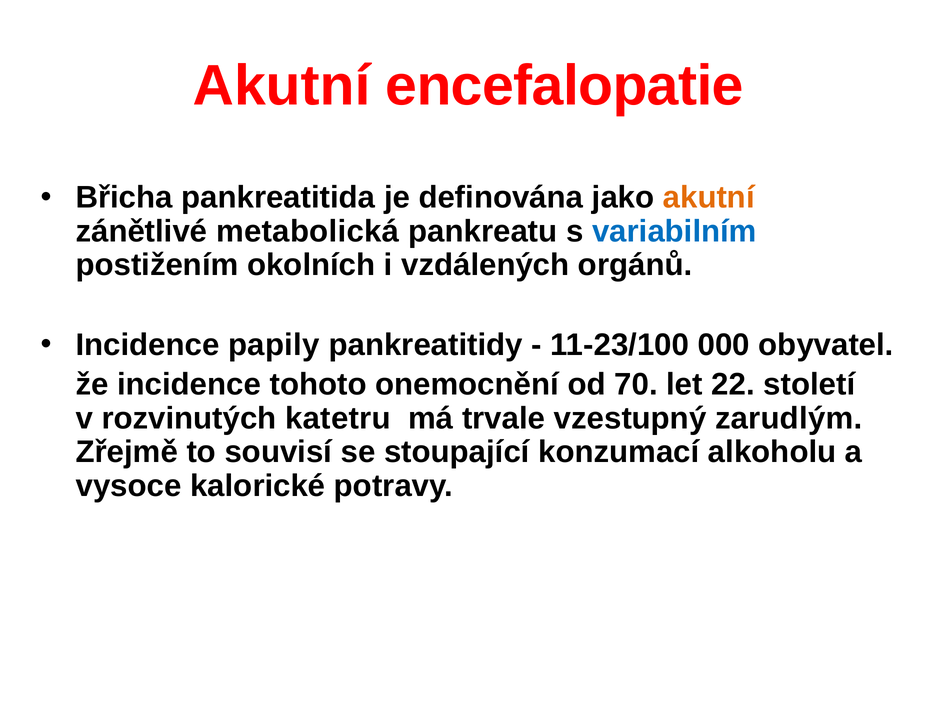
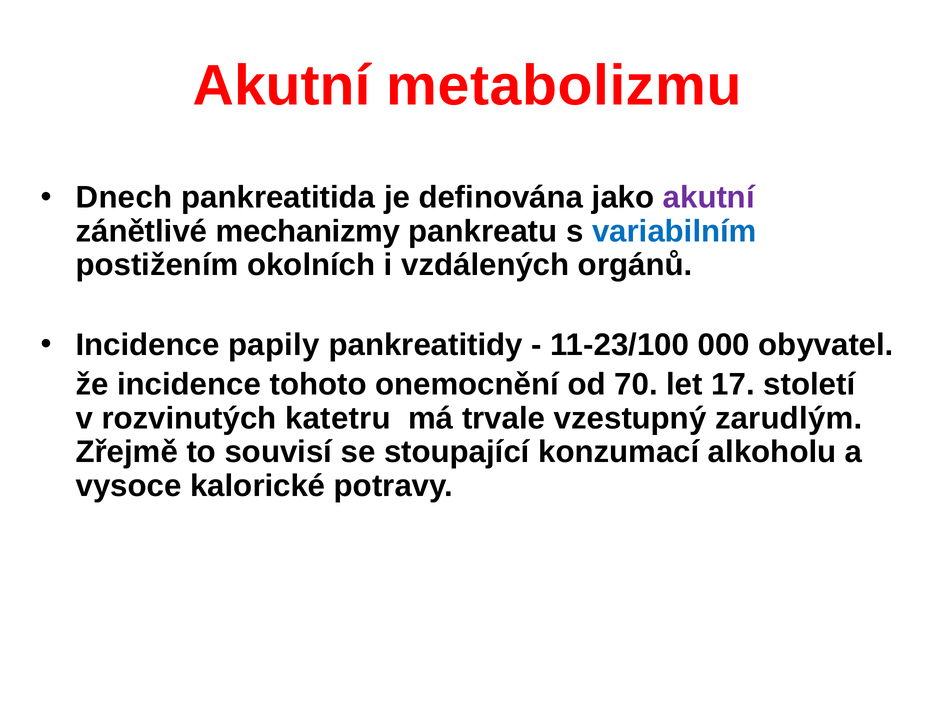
encefalopatie: encefalopatie -> metabolizmu
Břicha: Břicha -> Dnech
akutní at (709, 198) colour: orange -> purple
metabolická: metabolická -> mechanizmy
22: 22 -> 17
